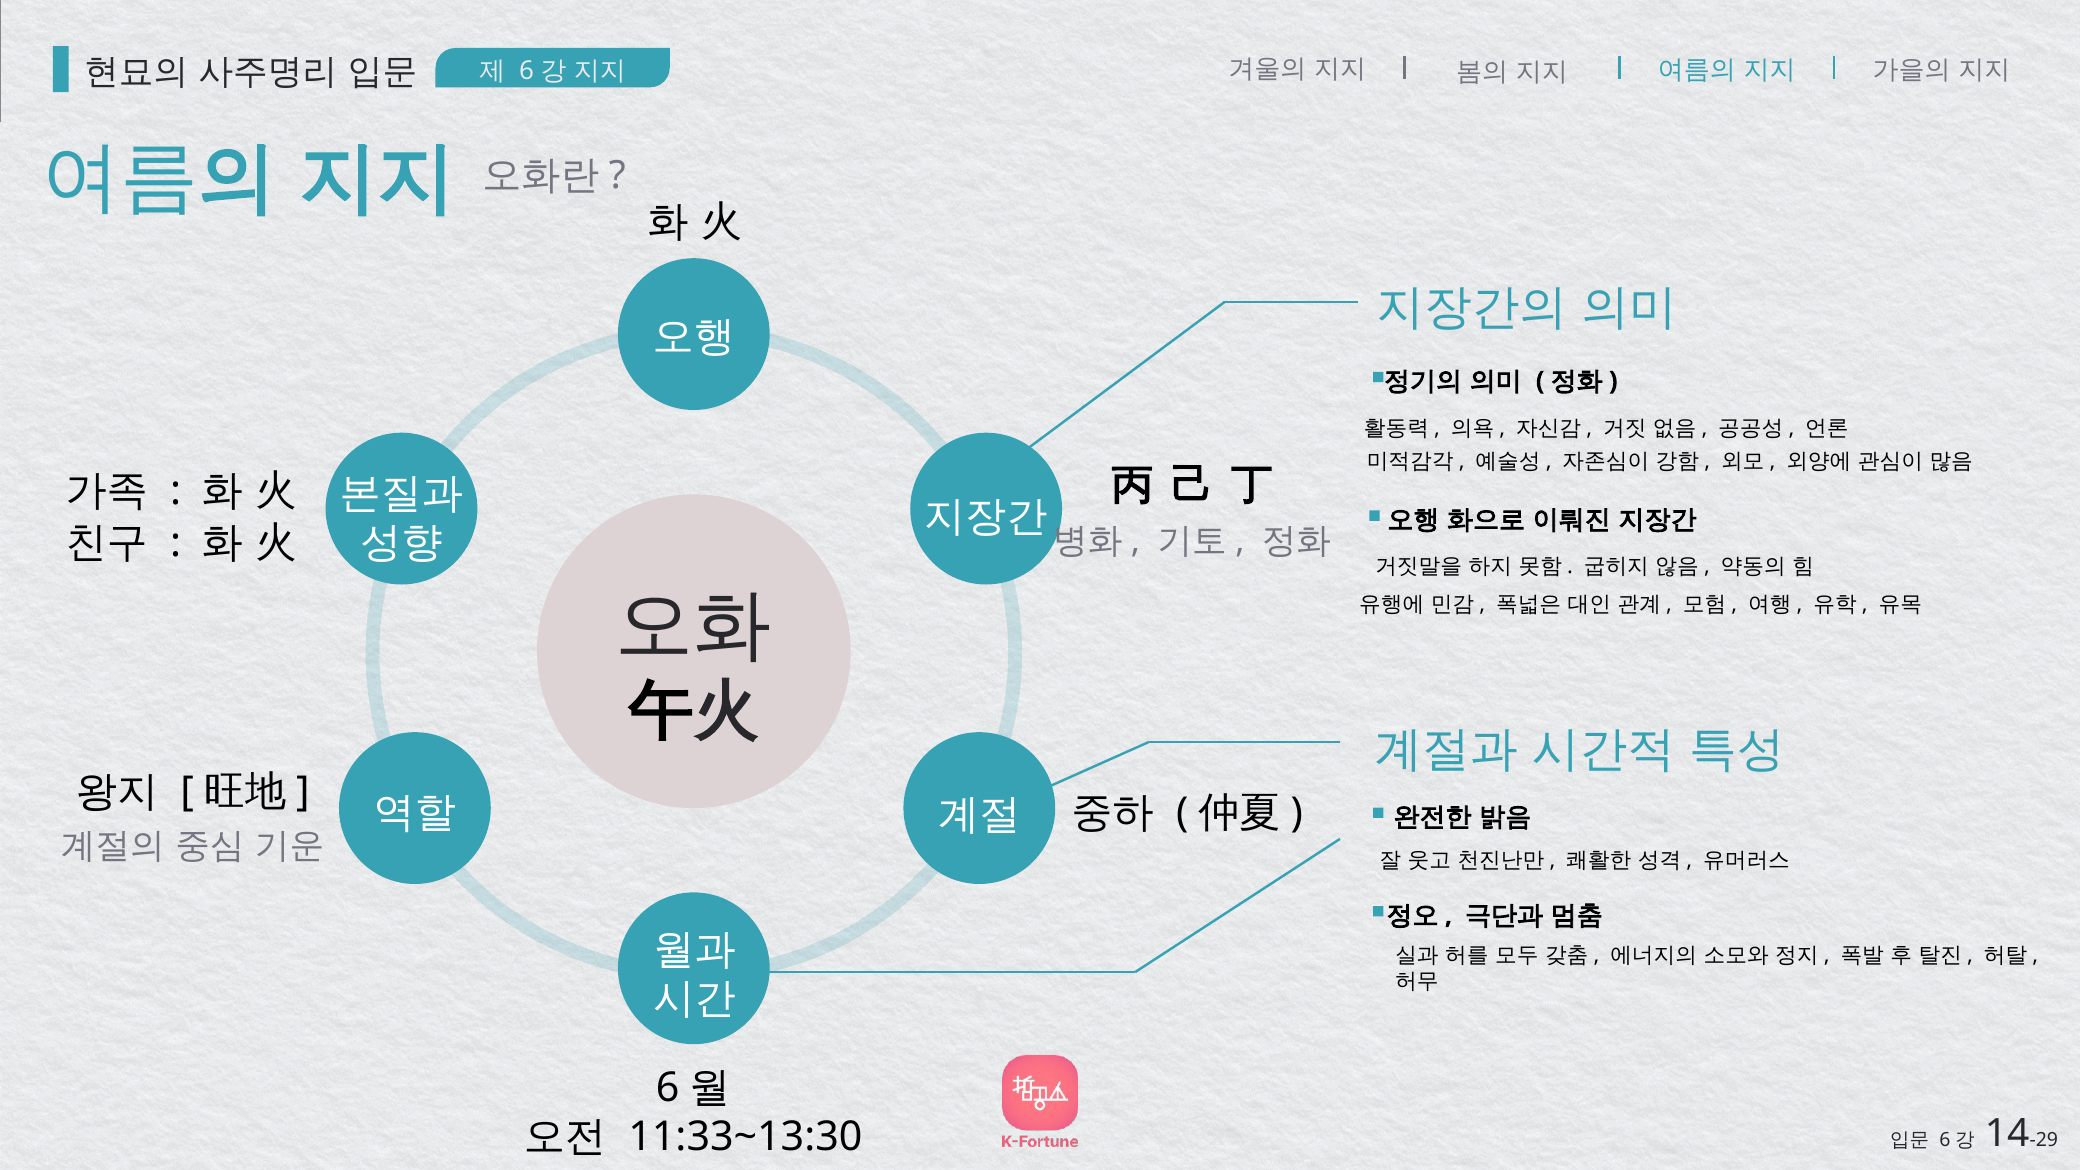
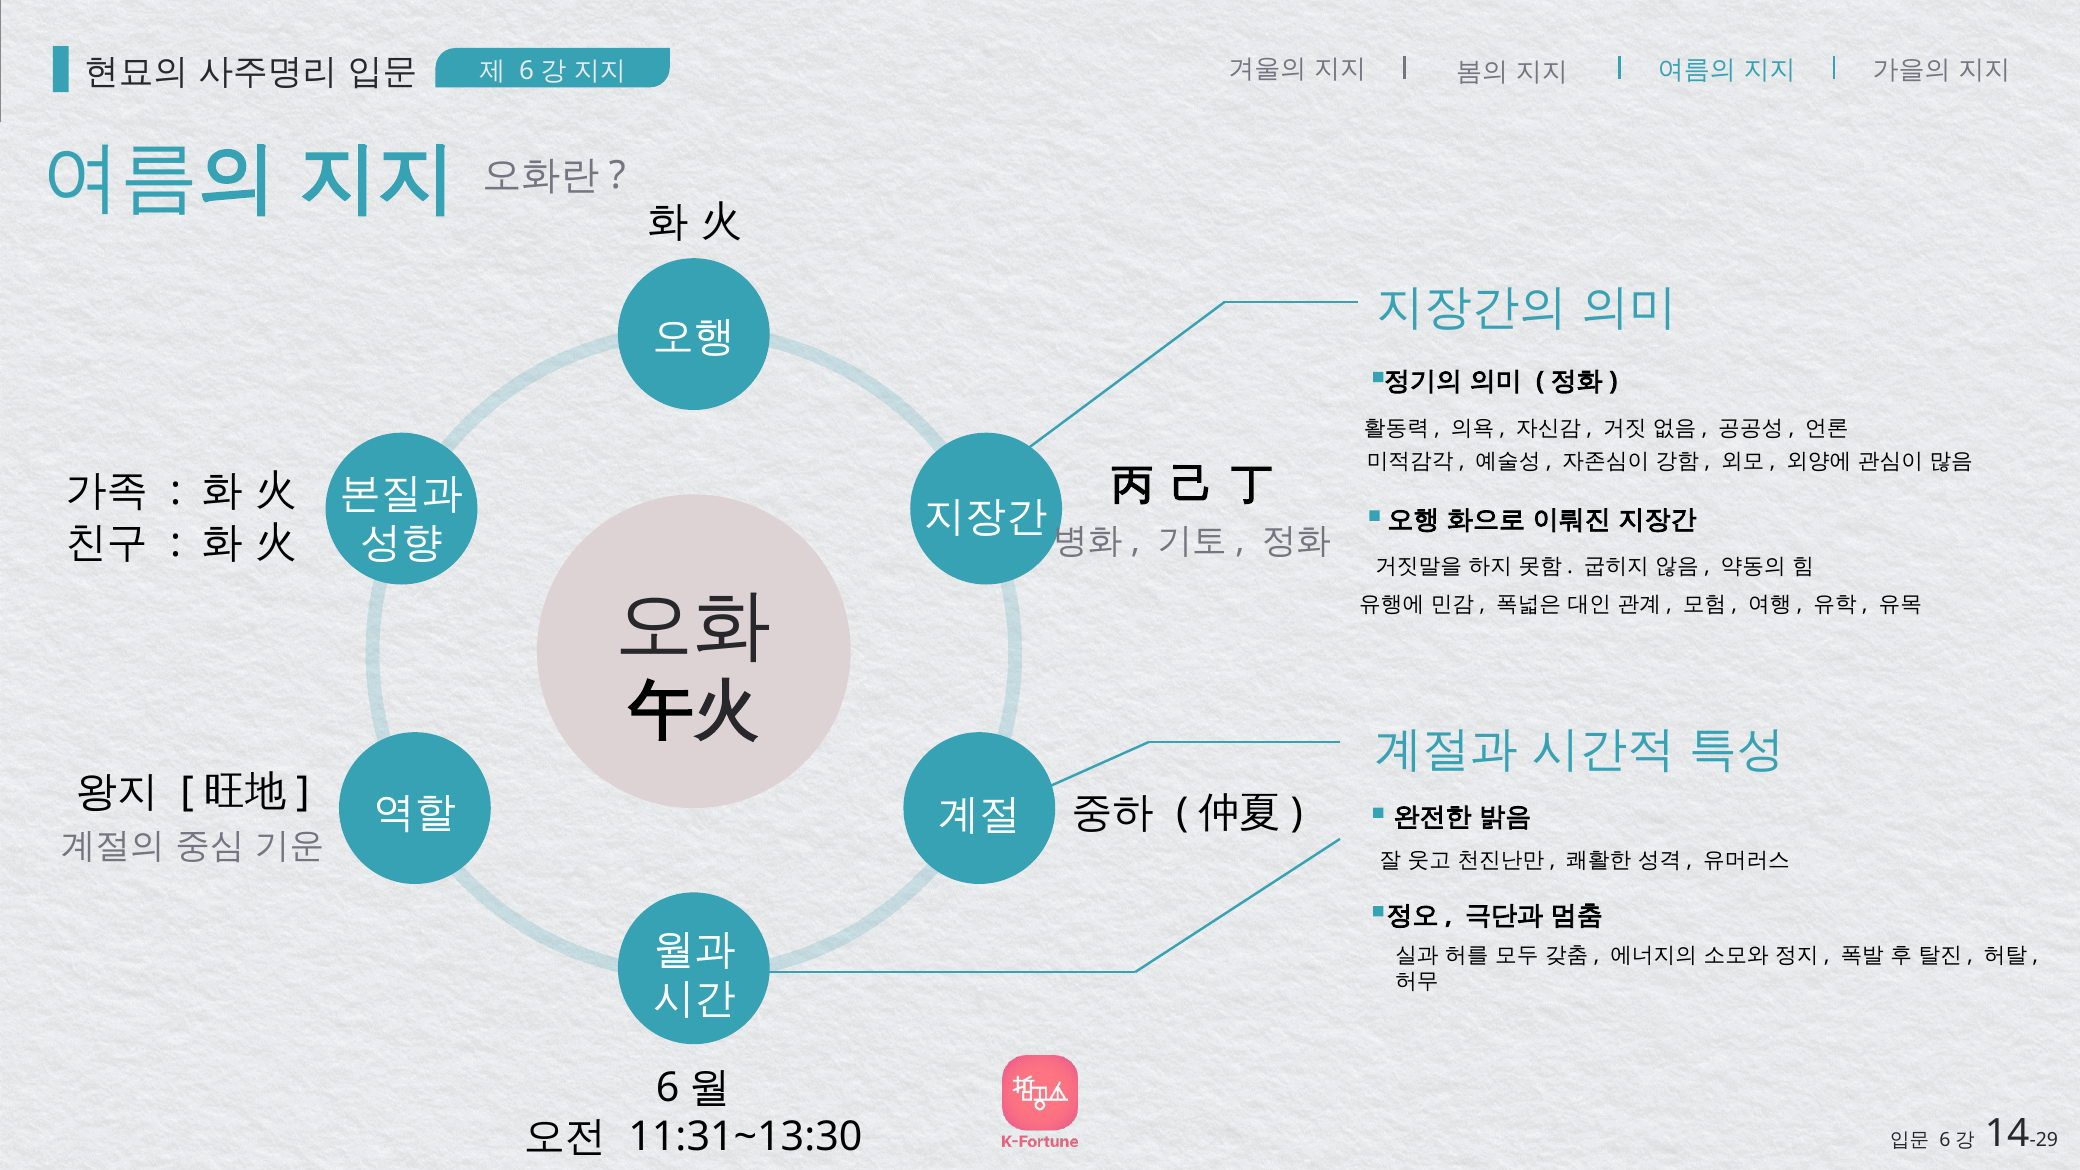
11:33~13:30: 11:33~13:30 -> 11:31~13:30
